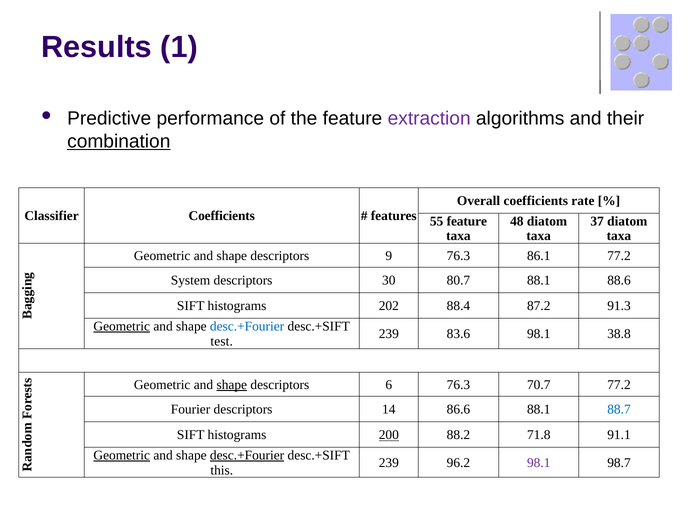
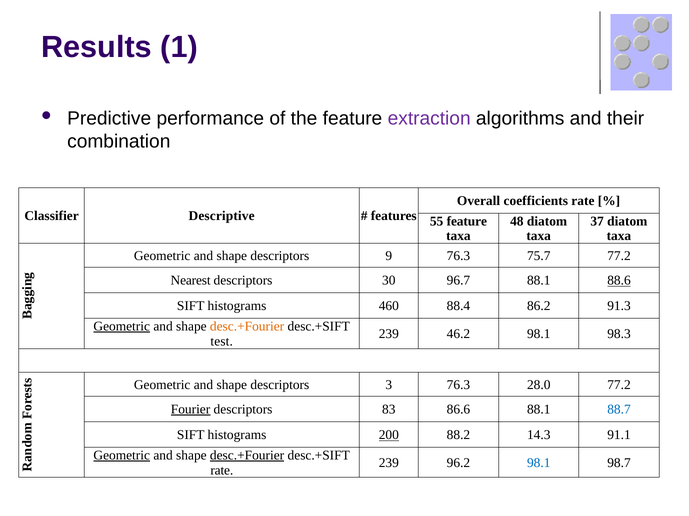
combination underline: present -> none
Classifier Coefficients: Coefficients -> Descriptive
86.1: 86.1 -> 75.7
System: System -> Nearest
80.7: 80.7 -> 96.7
88.6 underline: none -> present
202: 202 -> 460
87.2: 87.2 -> 86.2
desc.+Fourier at (247, 327) colour: blue -> orange
83.6: 83.6 -> 46.2
38.8: 38.8 -> 98.3
shape at (232, 385) underline: present -> none
6: 6 -> 3
70.7: 70.7 -> 28.0
Fourier underline: none -> present
14: 14 -> 83
71.8: 71.8 -> 14.3
98.1 at (539, 463) colour: purple -> blue
this at (222, 471): this -> rate
